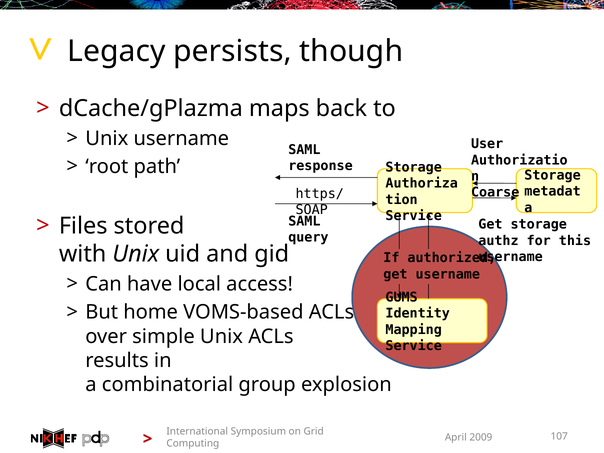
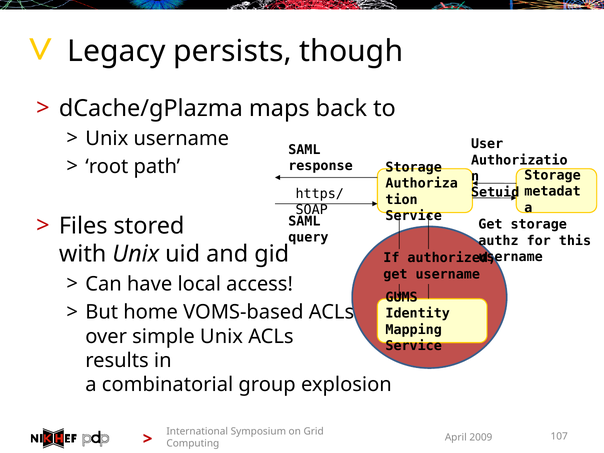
Coarse: Coarse -> Setuid
